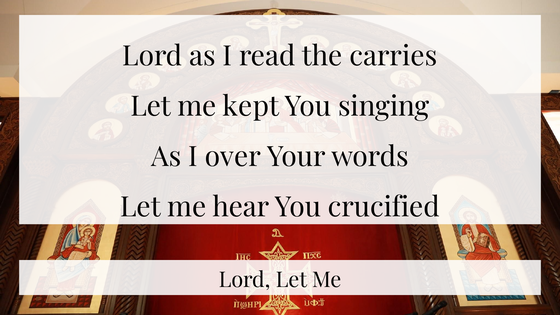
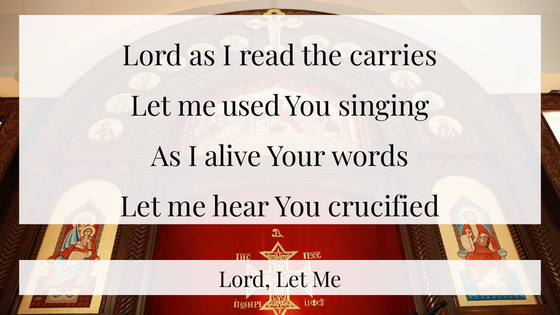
kept: kept -> used
over: over -> alive
